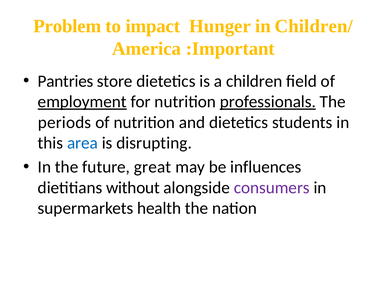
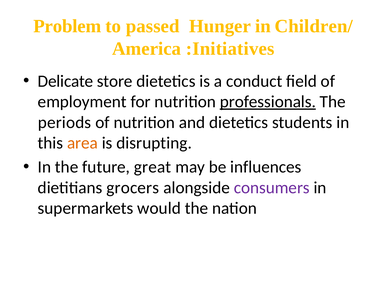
impact: impact -> passed
:Important: :Important -> :Initiatives
Pantries: Pantries -> Delicate
children: children -> conduct
employment underline: present -> none
area colour: blue -> orange
without: without -> grocers
health: health -> would
